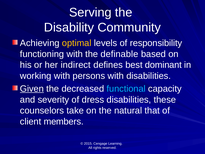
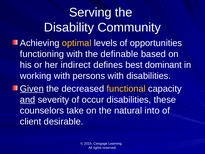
responsibility: responsibility -> opportunities
functional colour: light blue -> yellow
and underline: none -> present
dress: dress -> occur
that: that -> into
members: members -> desirable
